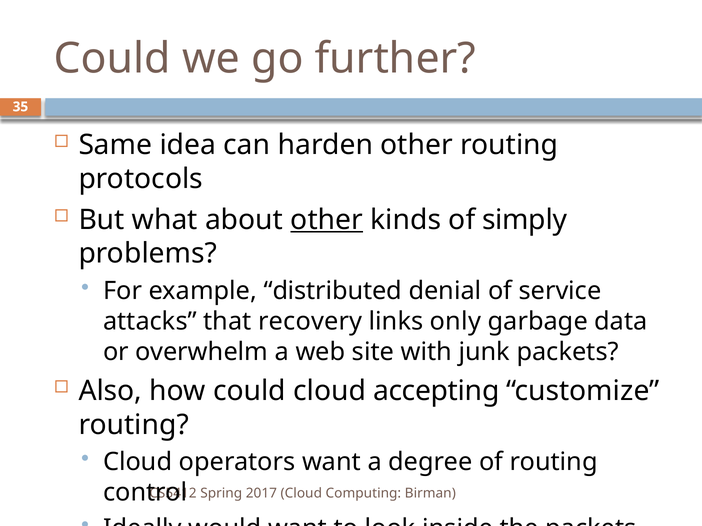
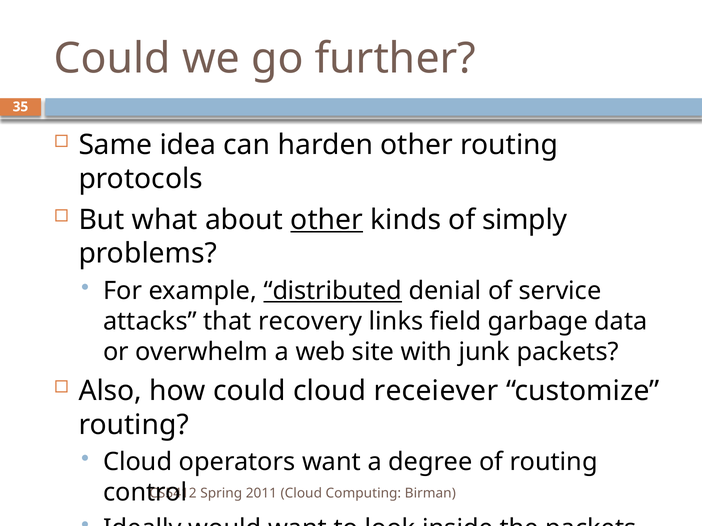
distributed underline: none -> present
only: only -> field
accepting: accepting -> receiever
2017: 2017 -> 2011
